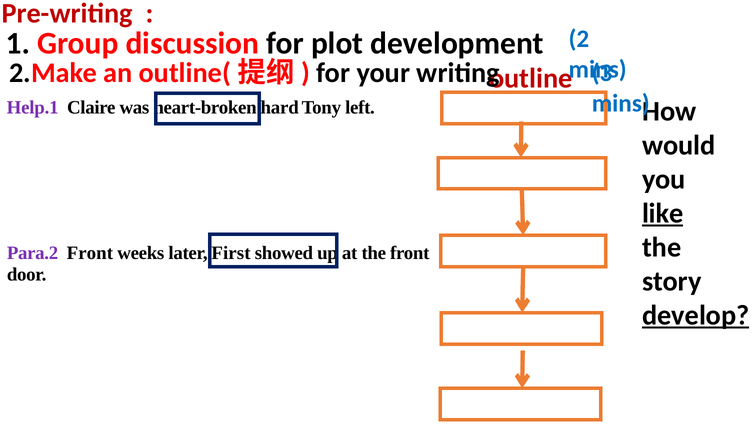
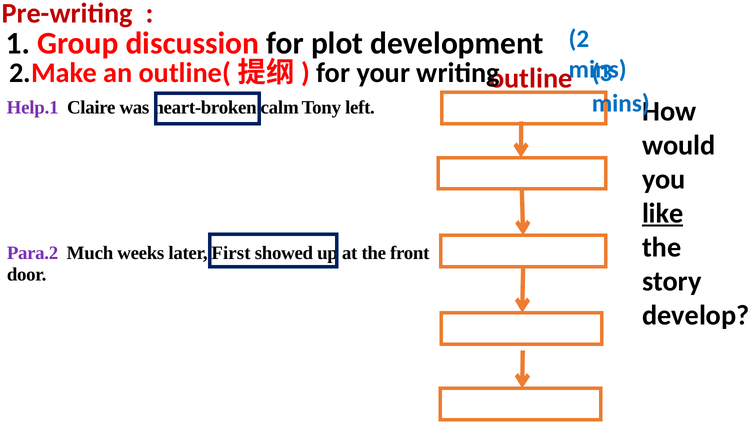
hard: hard -> calm
Para.2 Front: Front -> Much
develop underline: present -> none
